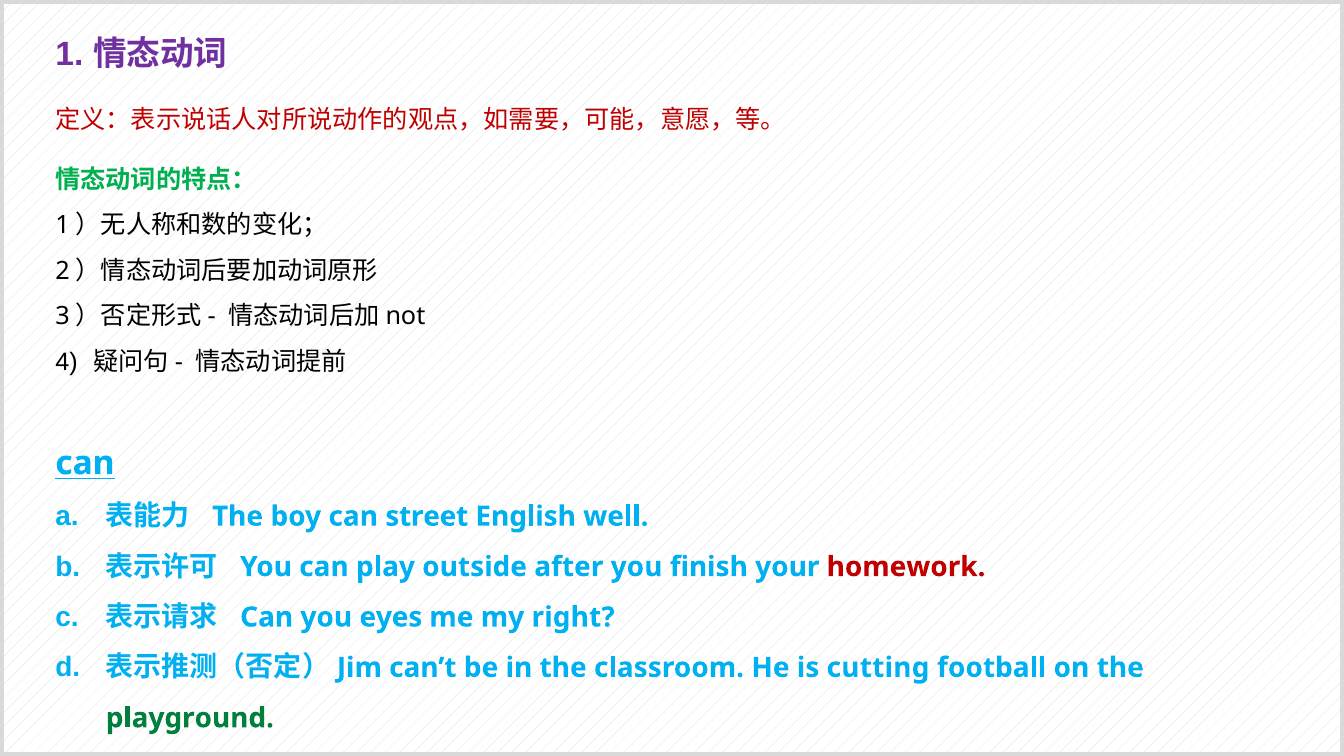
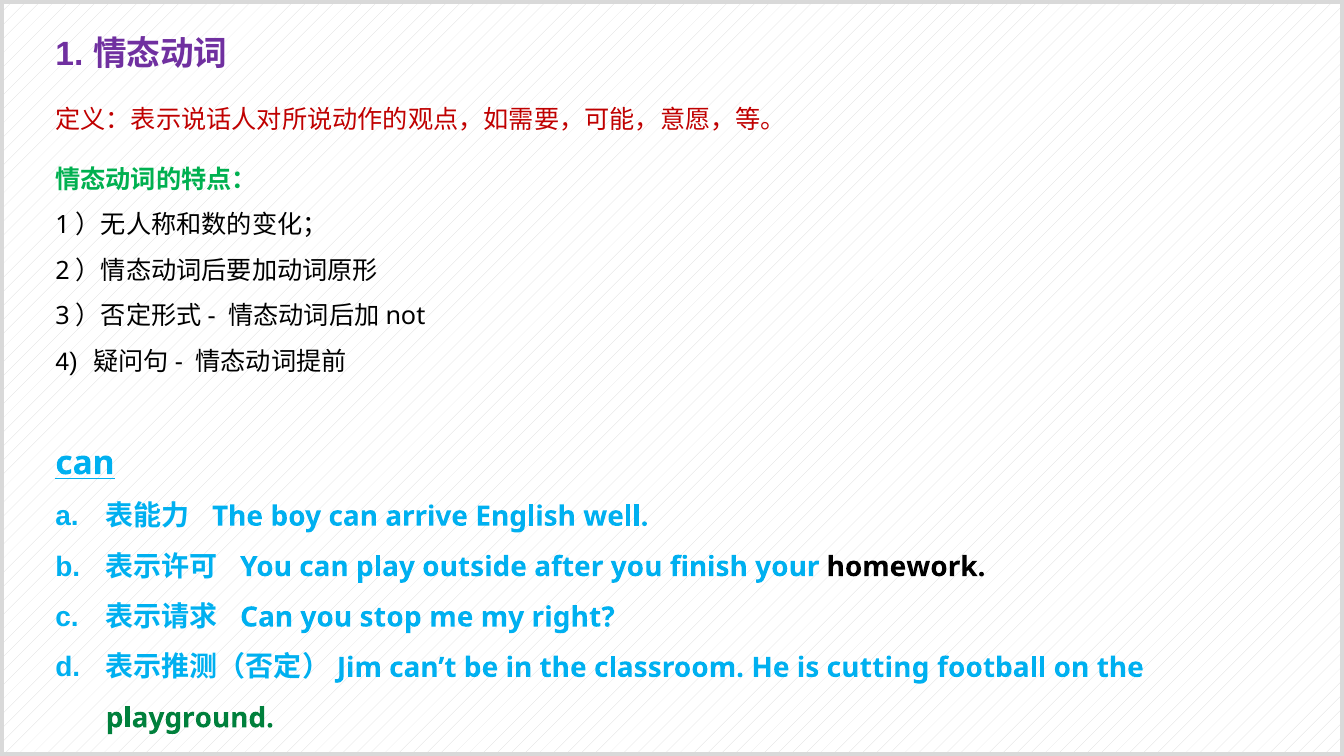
street: street -> arrive
homework colour: red -> black
eyes: eyes -> stop
